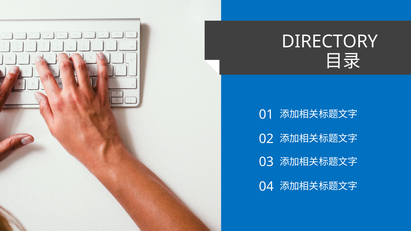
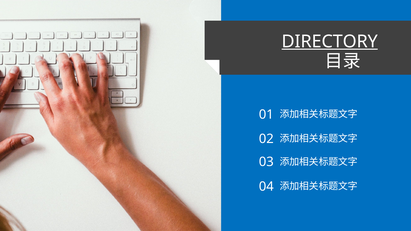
DIRECTORY underline: none -> present
